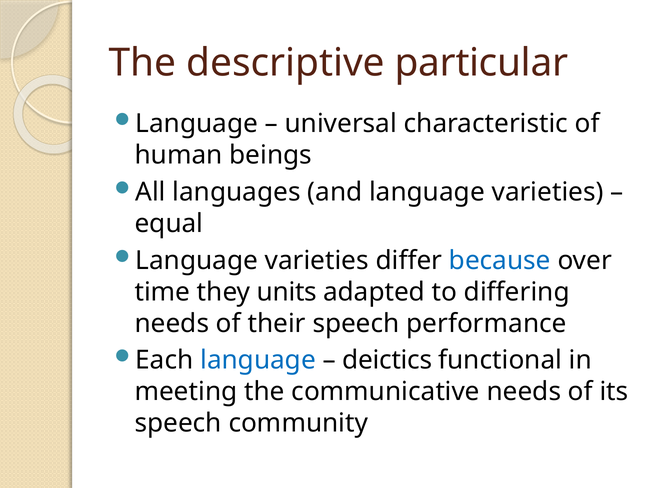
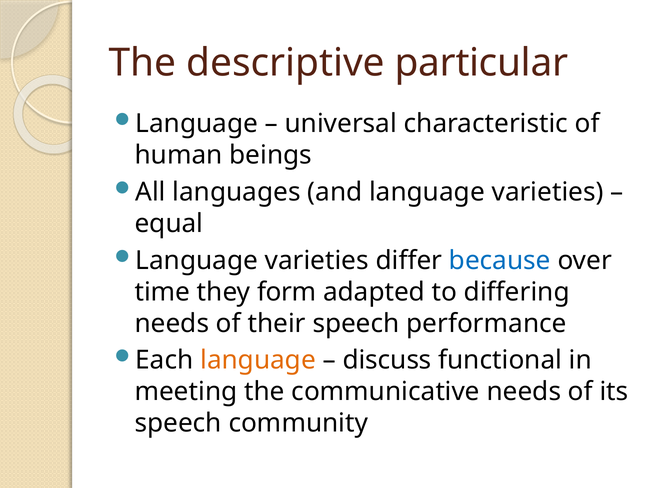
units: units -> form
language at (258, 360) colour: blue -> orange
deictics: deictics -> discuss
